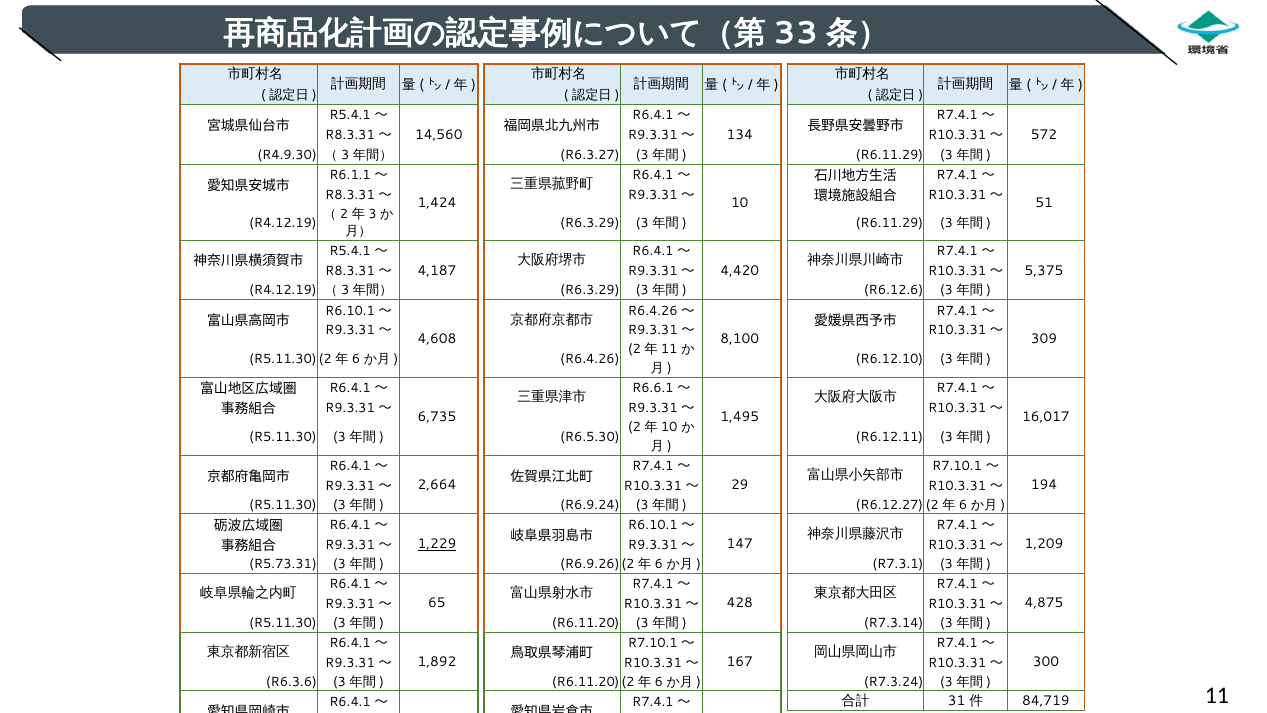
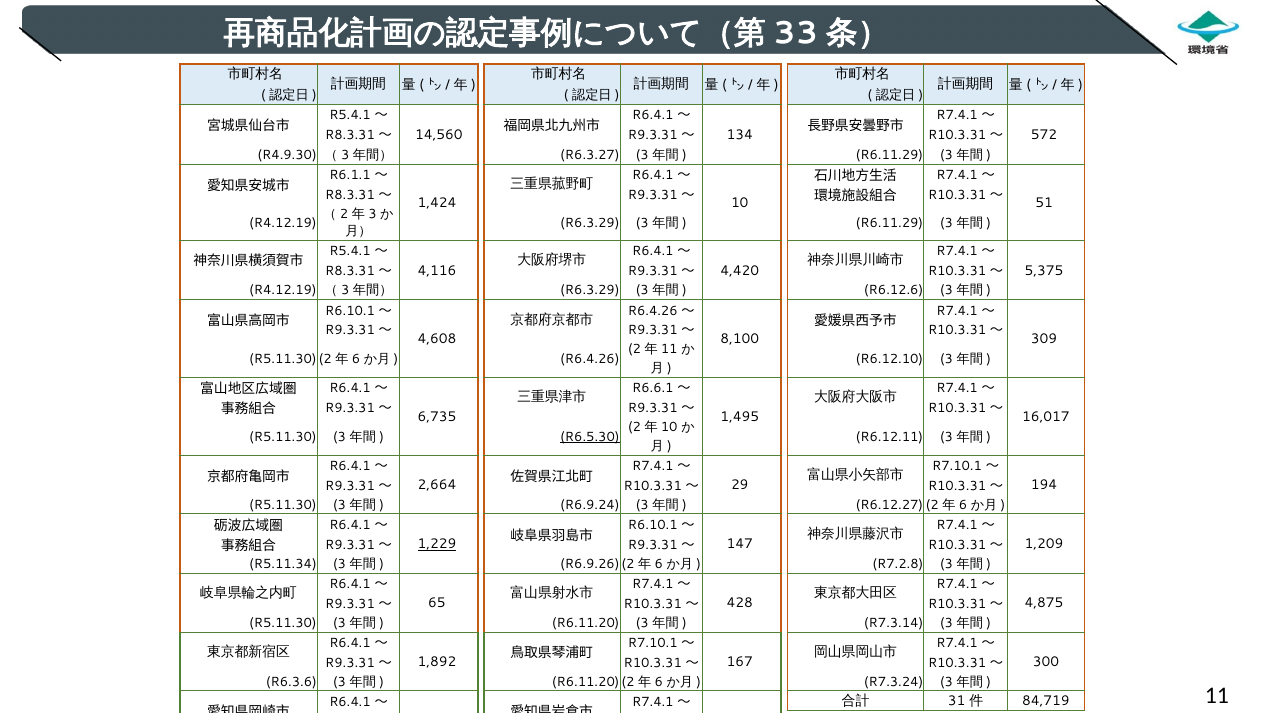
4,187: 4,187 -> 4,116
R6.5.30 underline: none -> present
R5.73.31: R5.73.31 -> R5.11.34
R7.3.1: R7.3.1 -> R7.2.8
